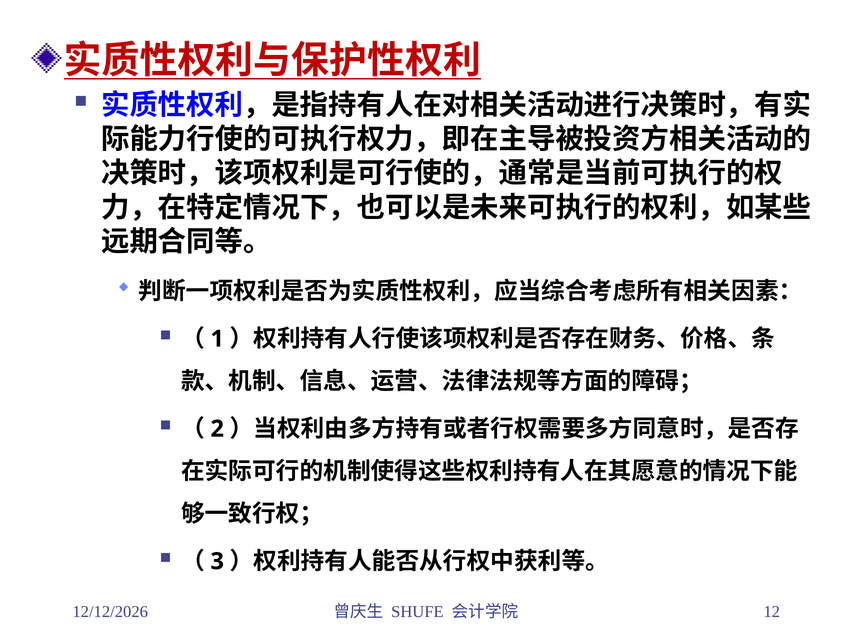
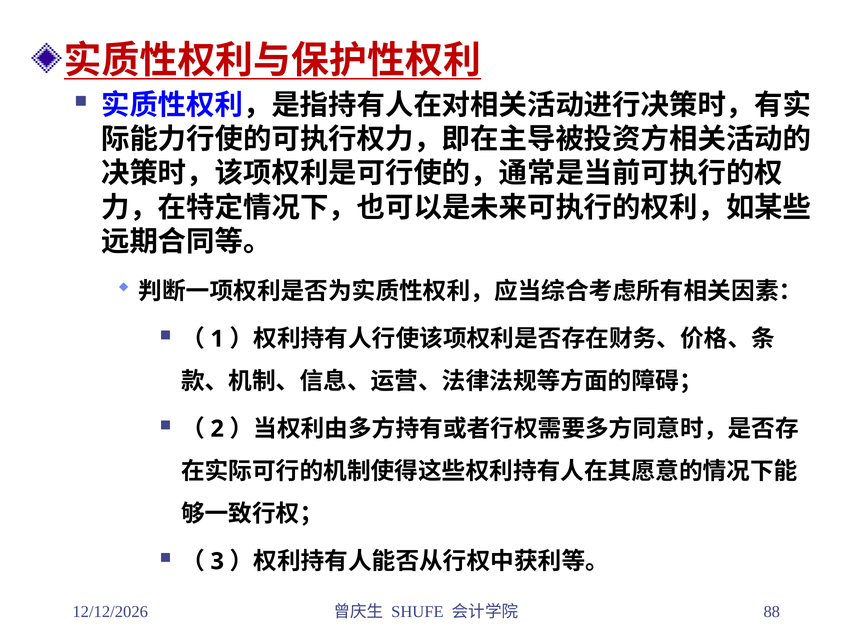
12: 12 -> 88
